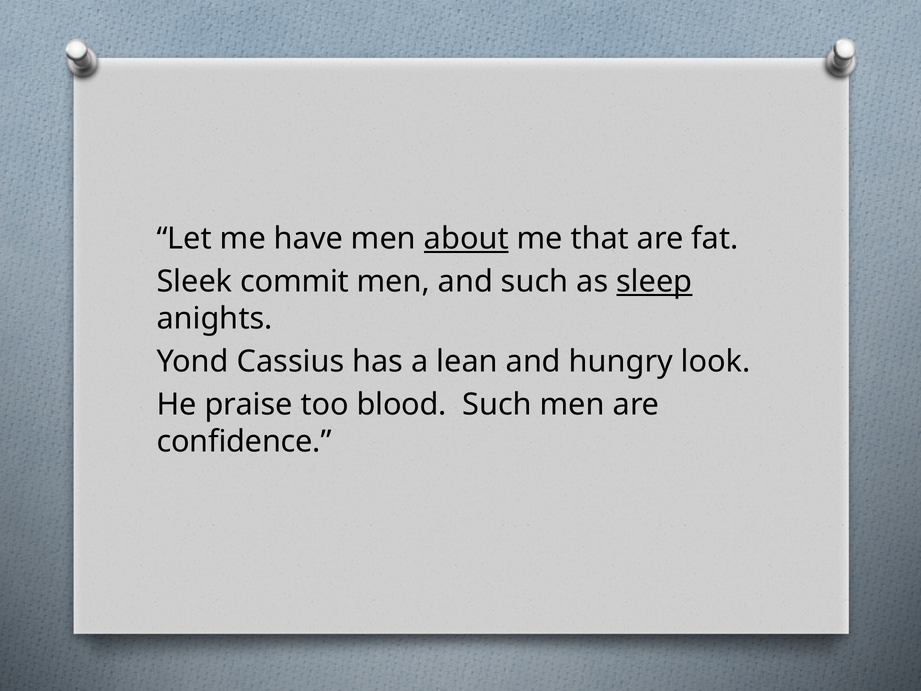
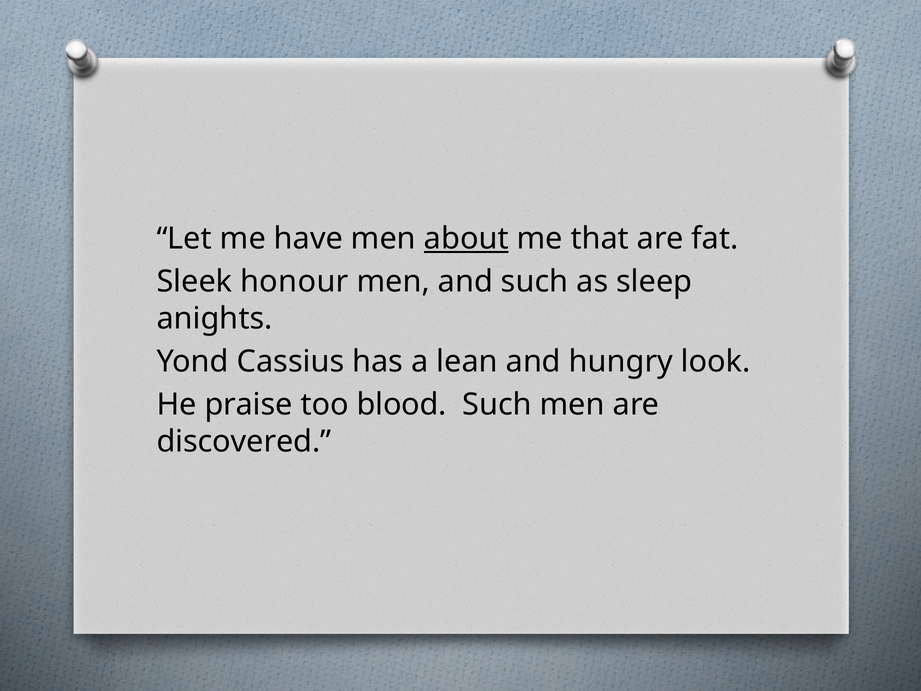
commit: commit -> honour
sleep underline: present -> none
confidence: confidence -> discovered
